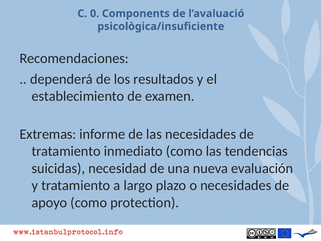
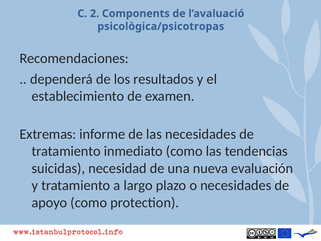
0: 0 -> 2
psicològica/insuficiente: psicològica/insuficiente -> psicològica/psicotropas
